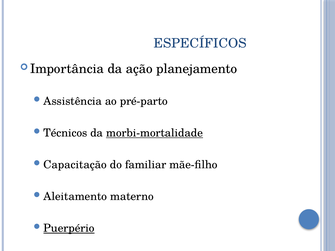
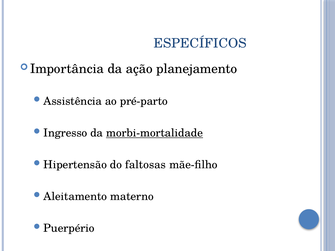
Técnicos: Técnicos -> Ingresso
Capacitação: Capacitação -> Hipertensão
familiar: familiar -> faltosas
Puerpério underline: present -> none
